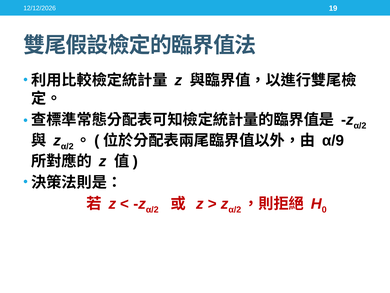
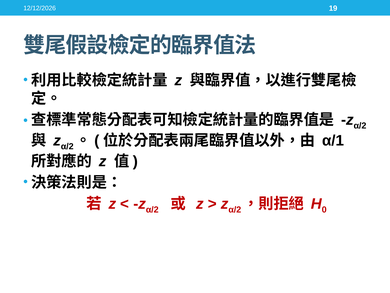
α/9: α/9 -> α/1
